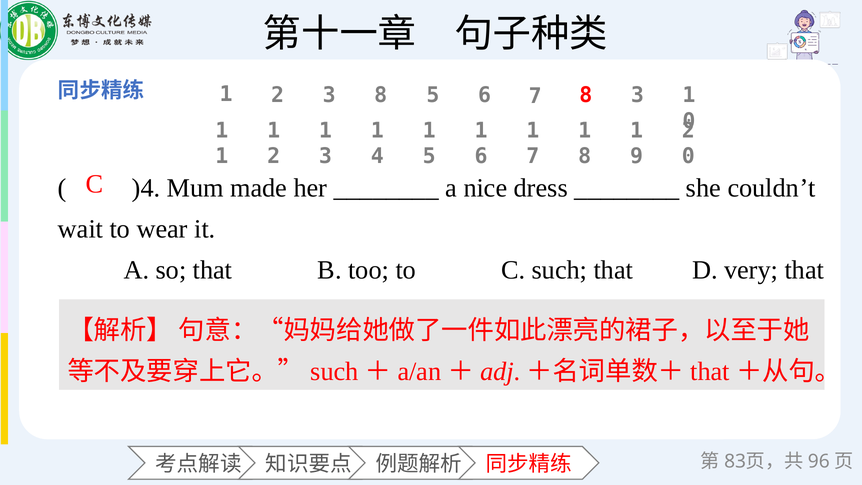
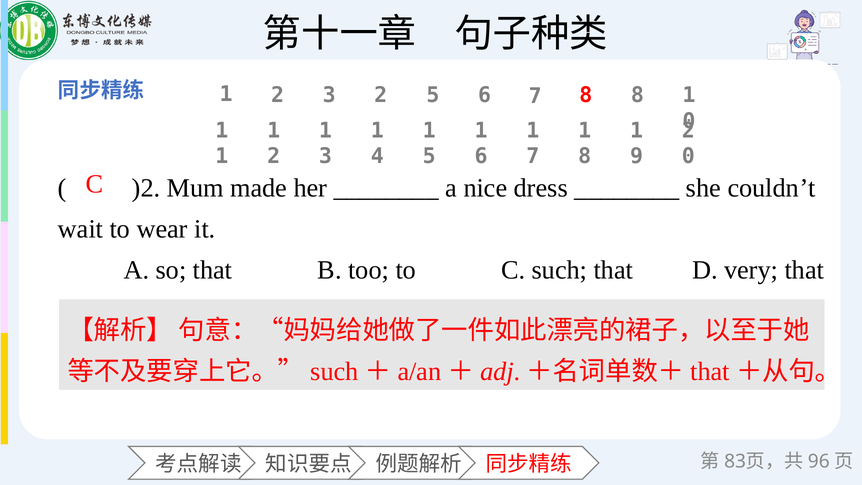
3 8: 8 -> 2
8 3: 3 -> 8
)4: )4 -> )2
